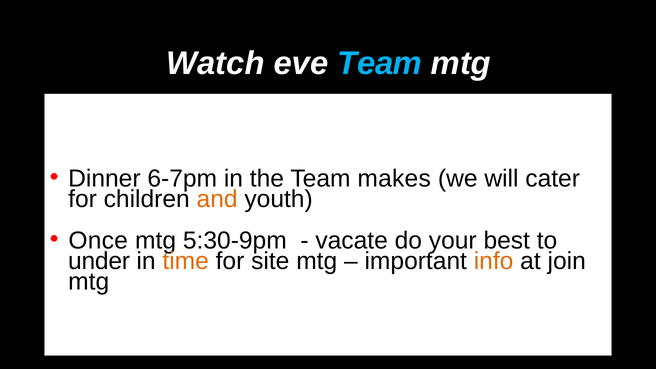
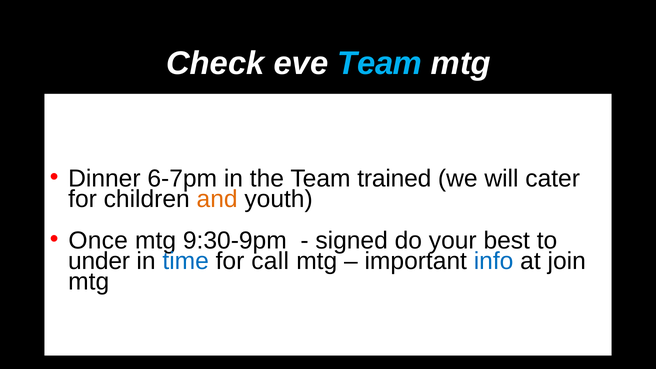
Watch: Watch -> Check
makes: makes -> trained
5:30-9pm: 5:30-9pm -> 9:30-9pm
vacate: vacate -> signed
time colour: orange -> blue
site: site -> call
info colour: orange -> blue
